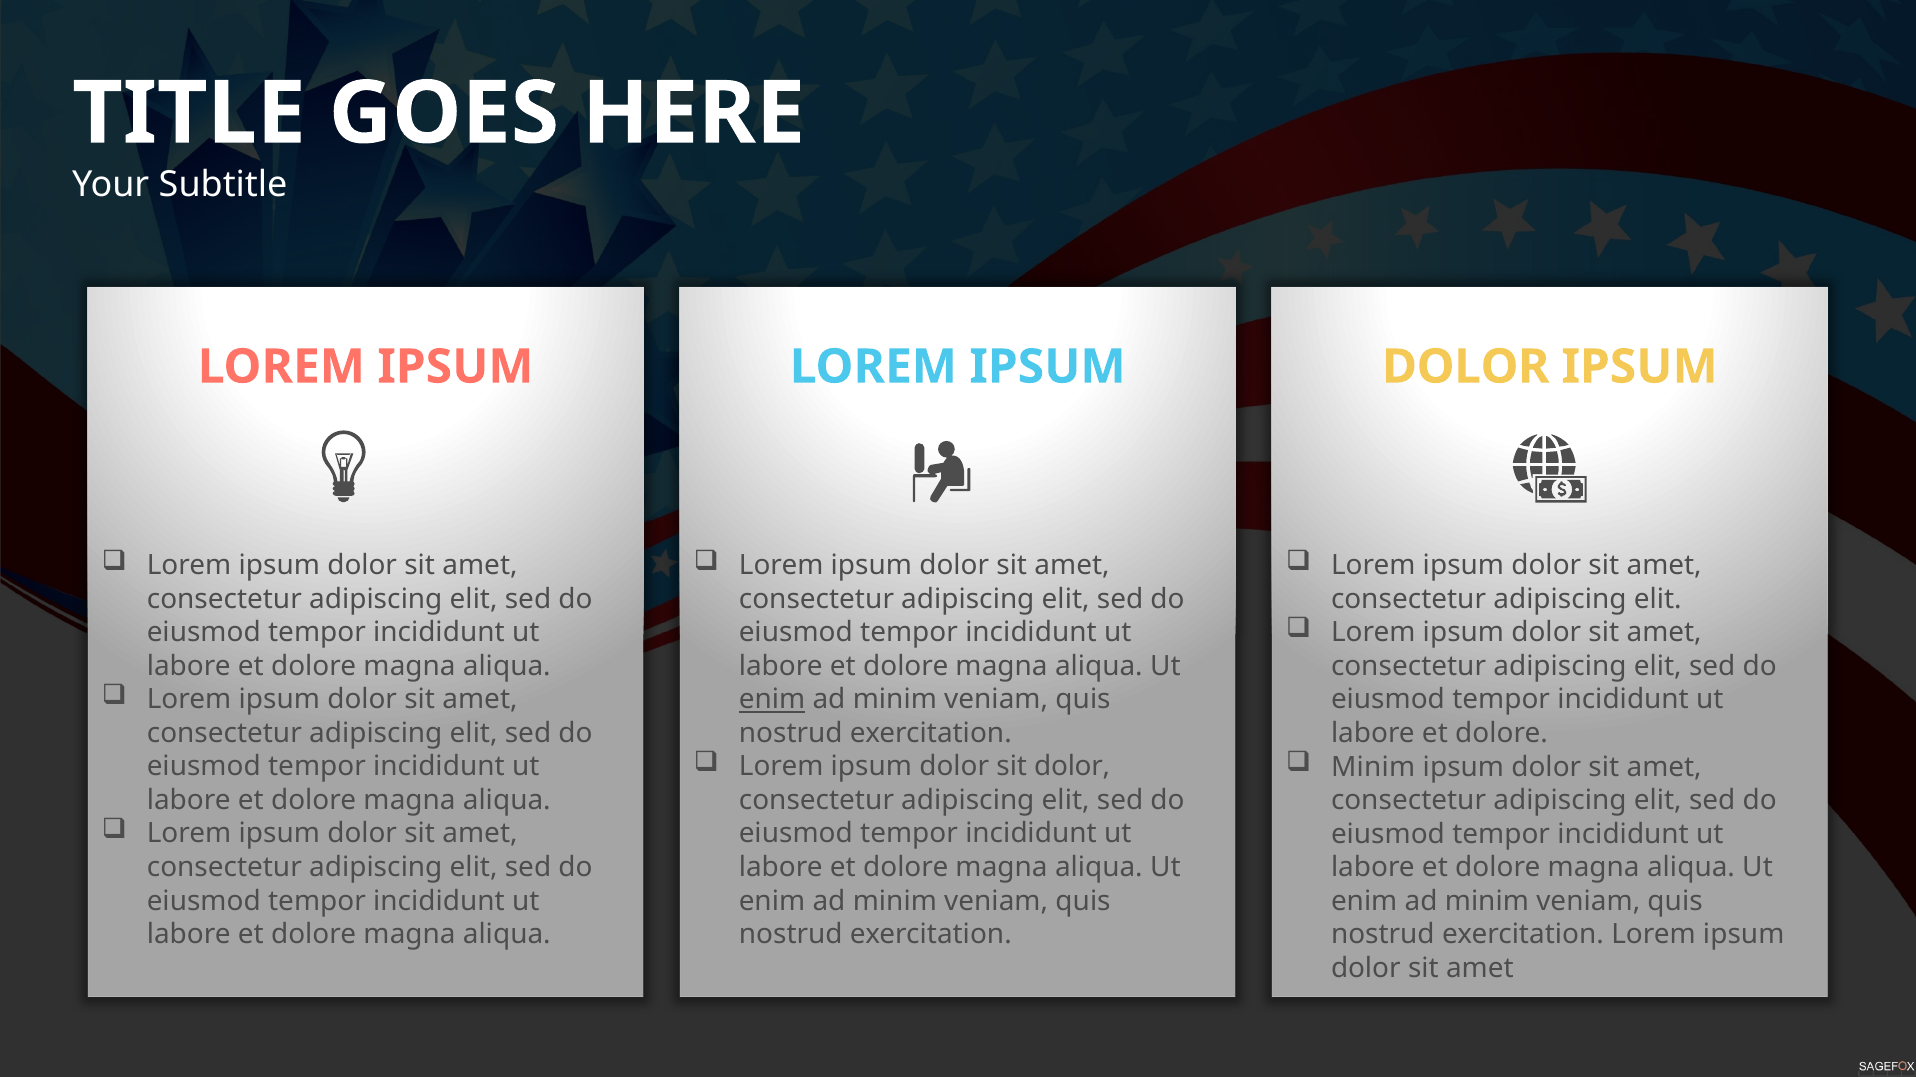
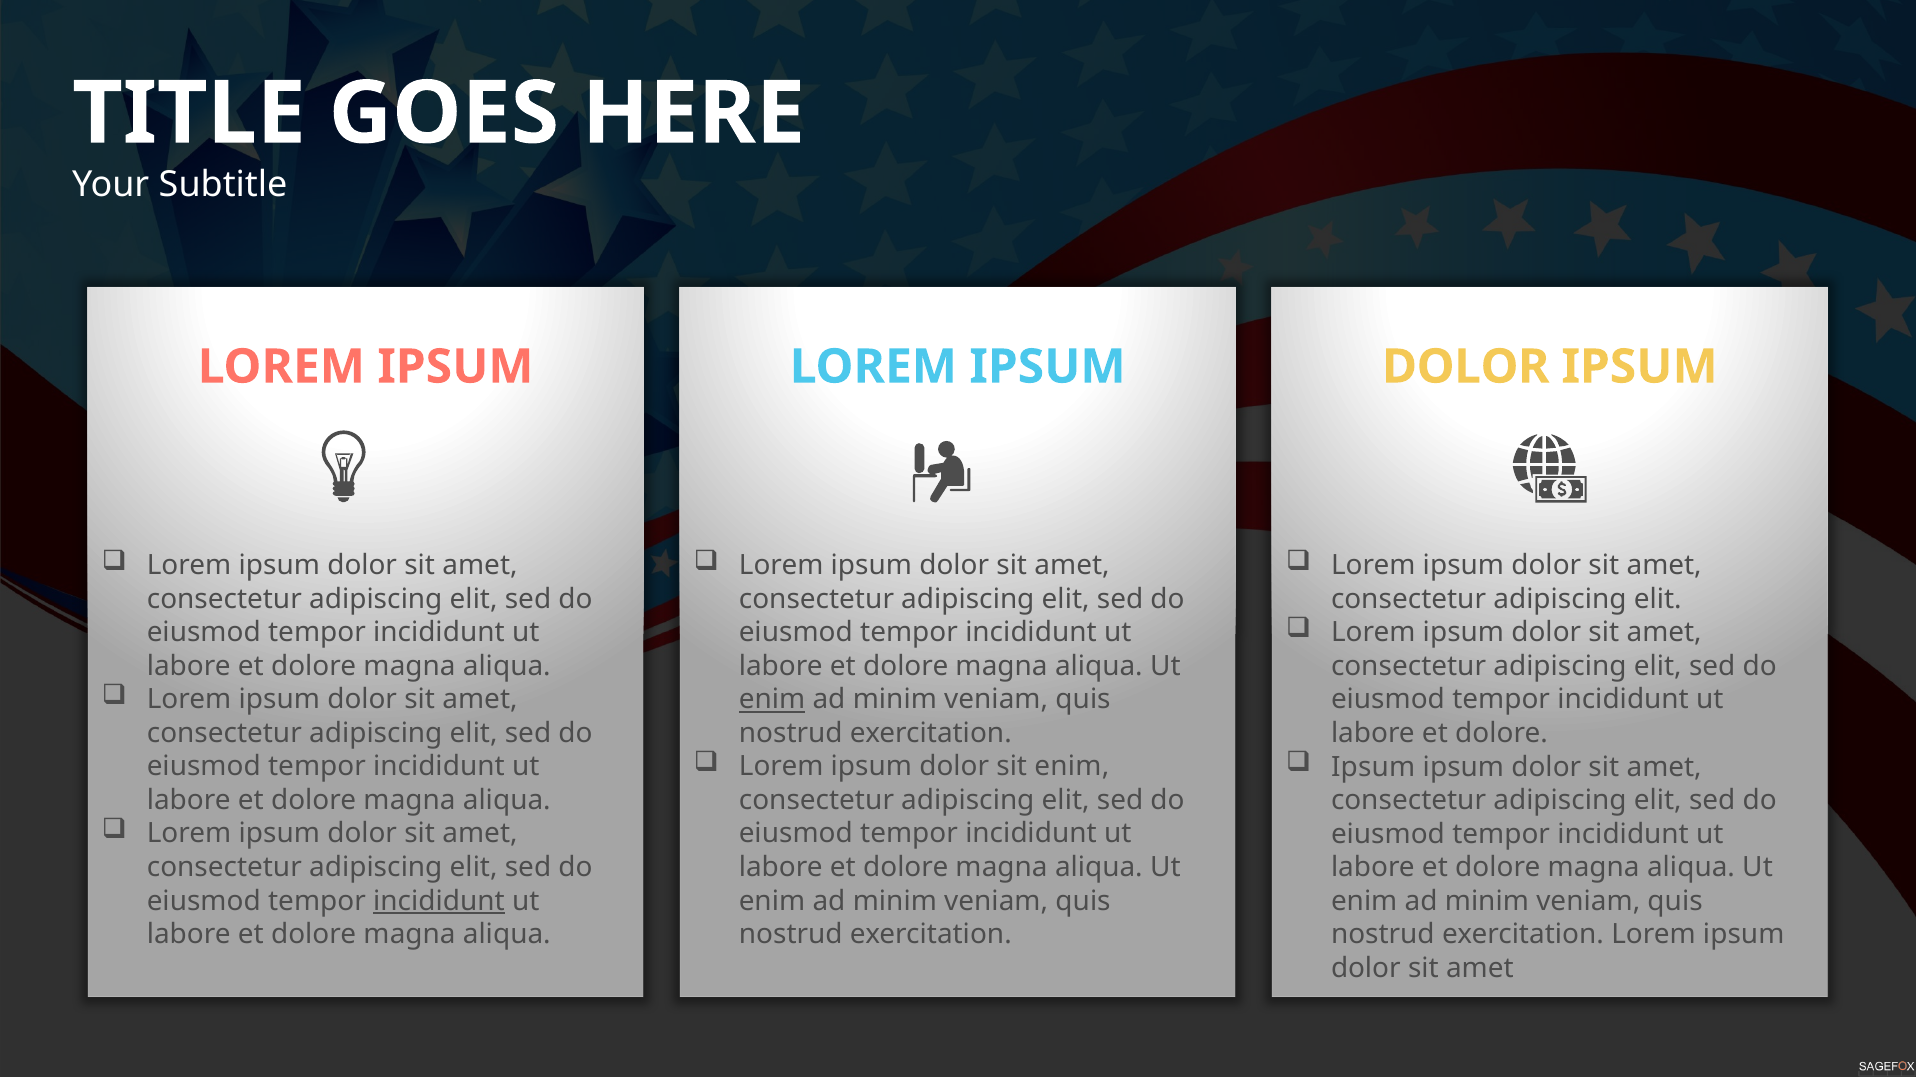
sit dolor: dolor -> enim
Minim at (1373, 767): Minim -> Ipsum
incididunt at (439, 901) underline: none -> present
